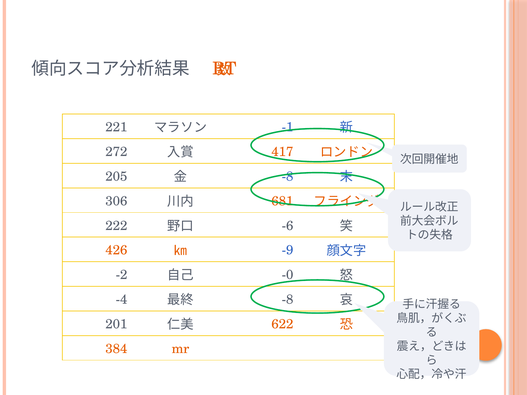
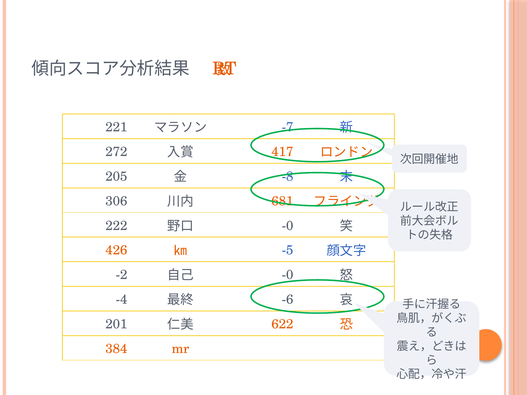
-1: -1 -> -7
-6 at (288, 226): -6 -> -0
-9: -9 -> -5
-8 at (288, 300): -8 -> -6
